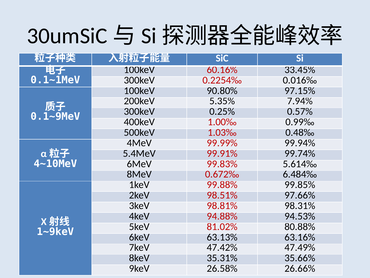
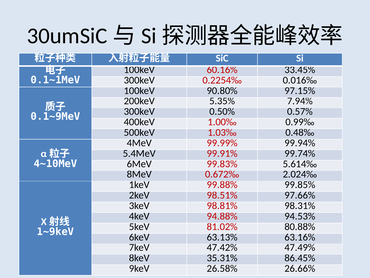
0.25%: 0.25% -> 0.50%
6.484‰: 6.484‰ -> 2.024‰
35.66%: 35.66% -> 86.45%
